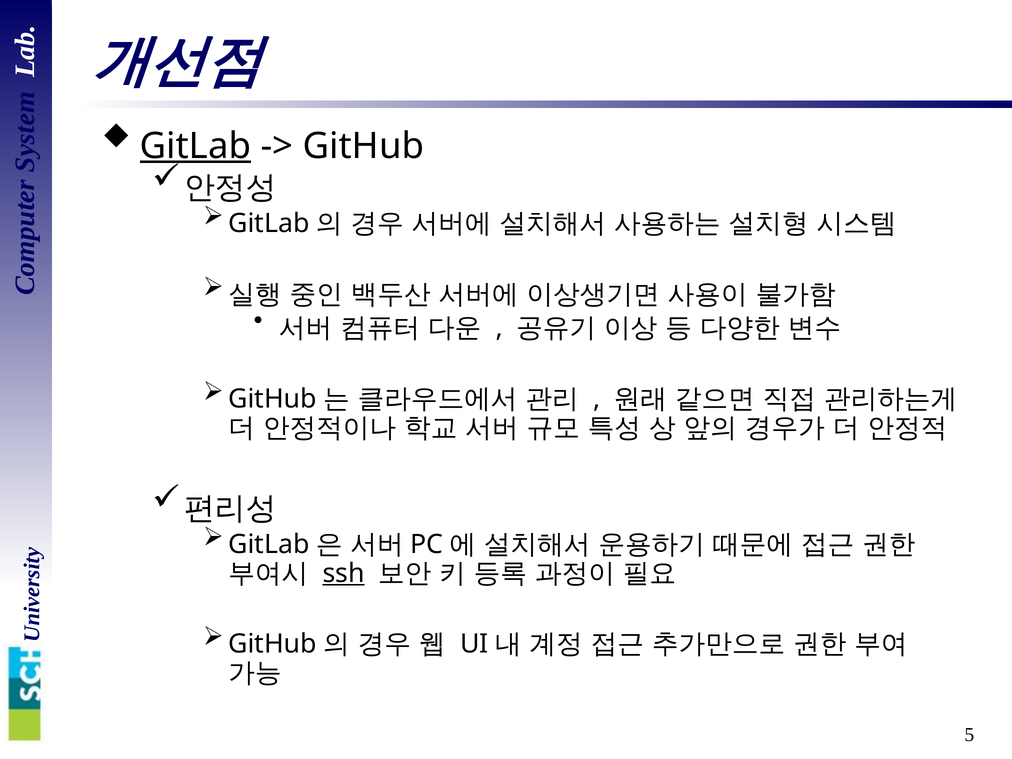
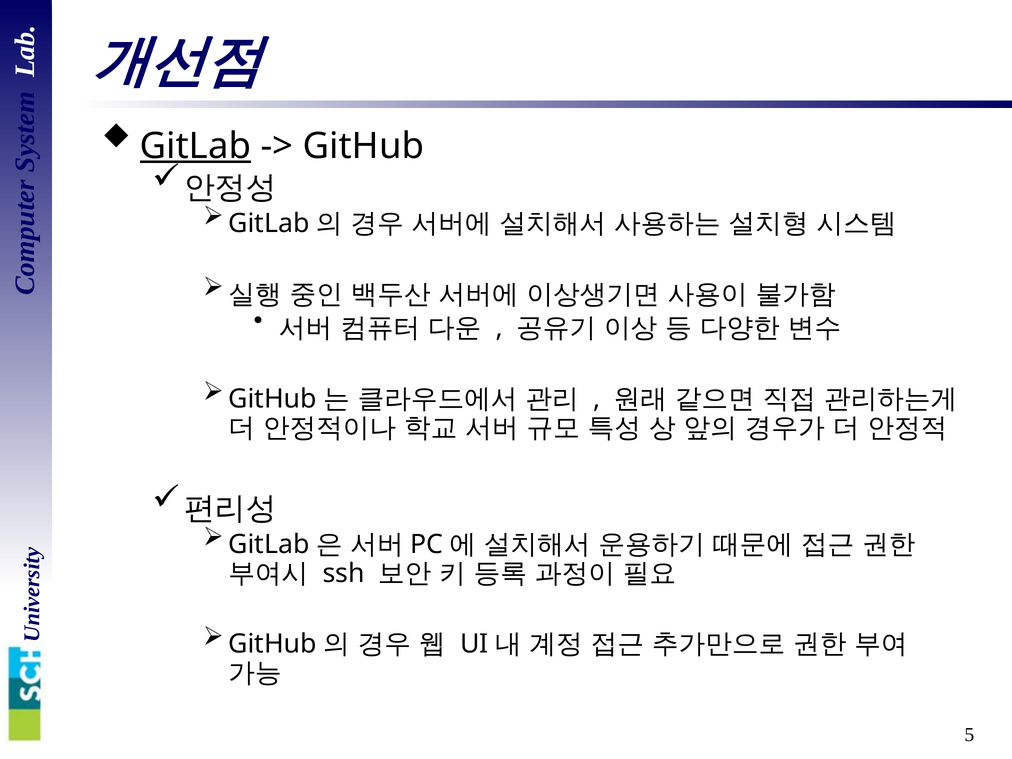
ssh underline: present -> none
